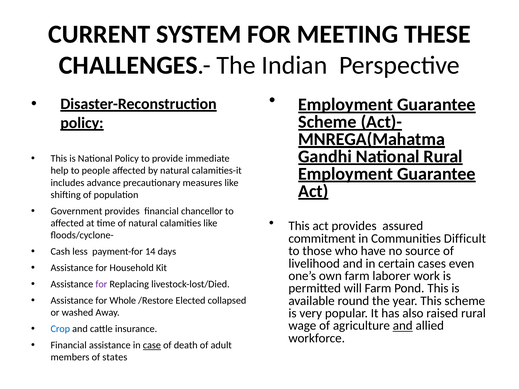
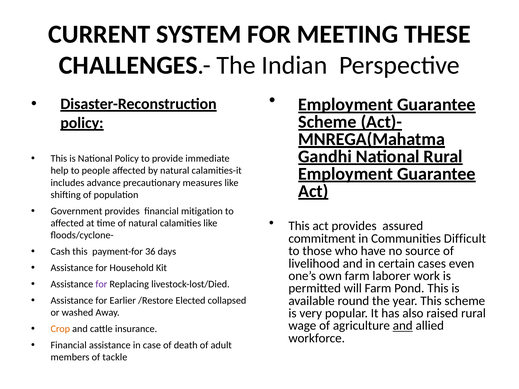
chancellor: chancellor -> mitigation
Cash less: less -> this
14: 14 -> 36
Whole: Whole -> Earlier
Crop colour: blue -> orange
case underline: present -> none
states: states -> tackle
